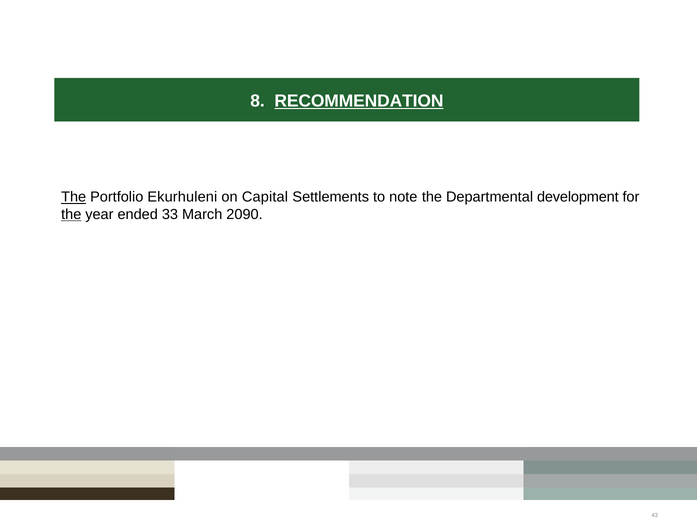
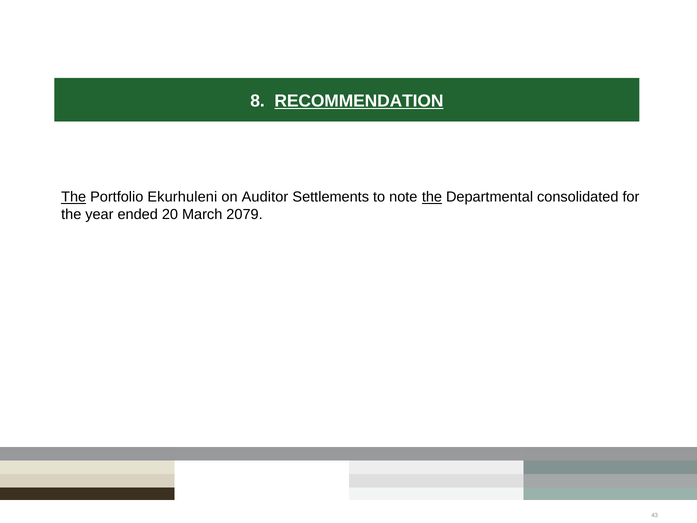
Capital: Capital -> Auditor
the at (432, 197) underline: none -> present
development: development -> consolidated
the at (71, 214) underline: present -> none
33: 33 -> 20
2090: 2090 -> 2079
